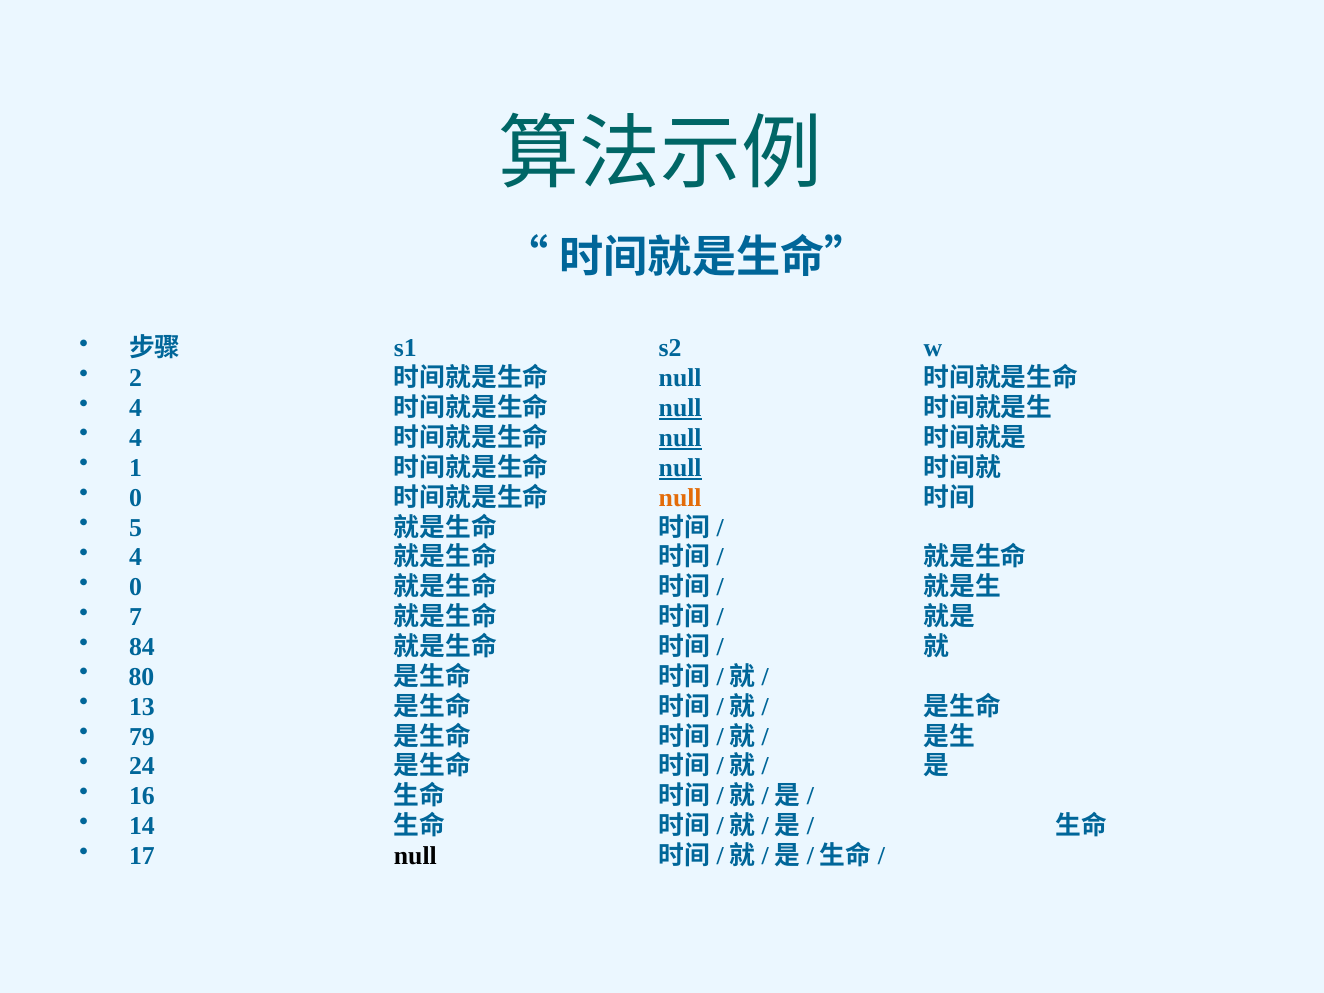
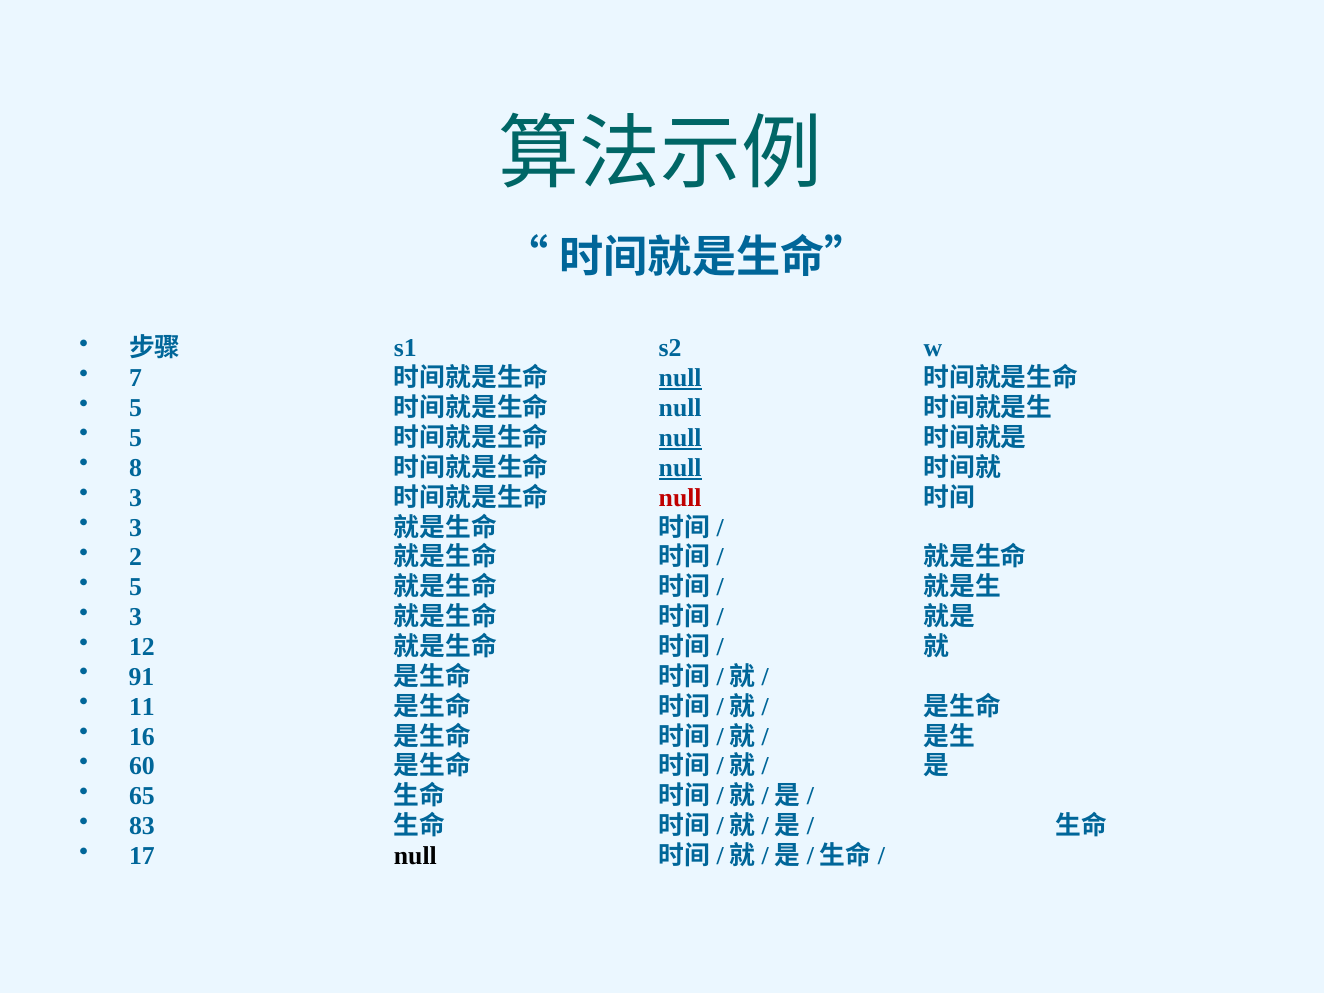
2: 2 -> 7
null at (680, 378) underline: none -> present
4 at (136, 408): 4 -> 5
null at (680, 408) underline: present -> none
4 at (136, 438): 4 -> 5
1: 1 -> 8
0 at (136, 498): 0 -> 3
null at (680, 498) colour: orange -> red
5 at (136, 528): 5 -> 3
4 at (136, 557): 4 -> 2
0 at (136, 587): 0 -> 5
7 at (136, 617): 7 -> 3
84: 84 -> 12
80: 80 -> 91
13: 13 -> 11
79: 79 -> 16
24: 24 -> 60
16: 16 -> 65
14: 14 -> 83
